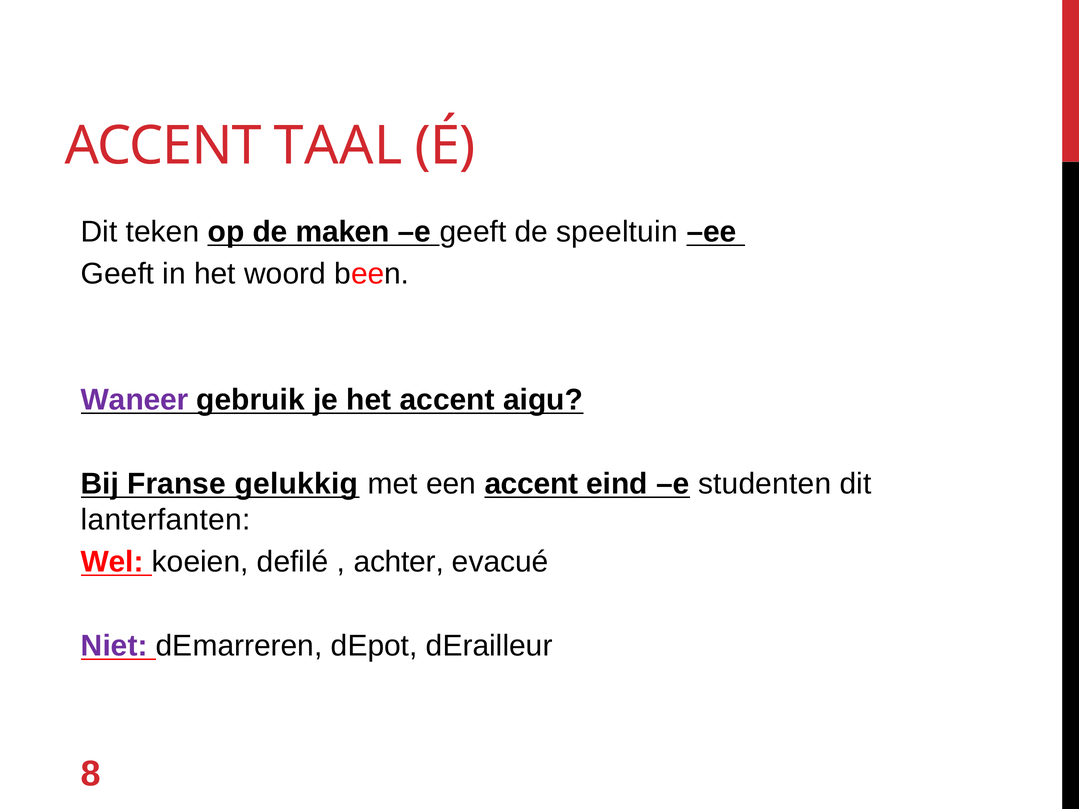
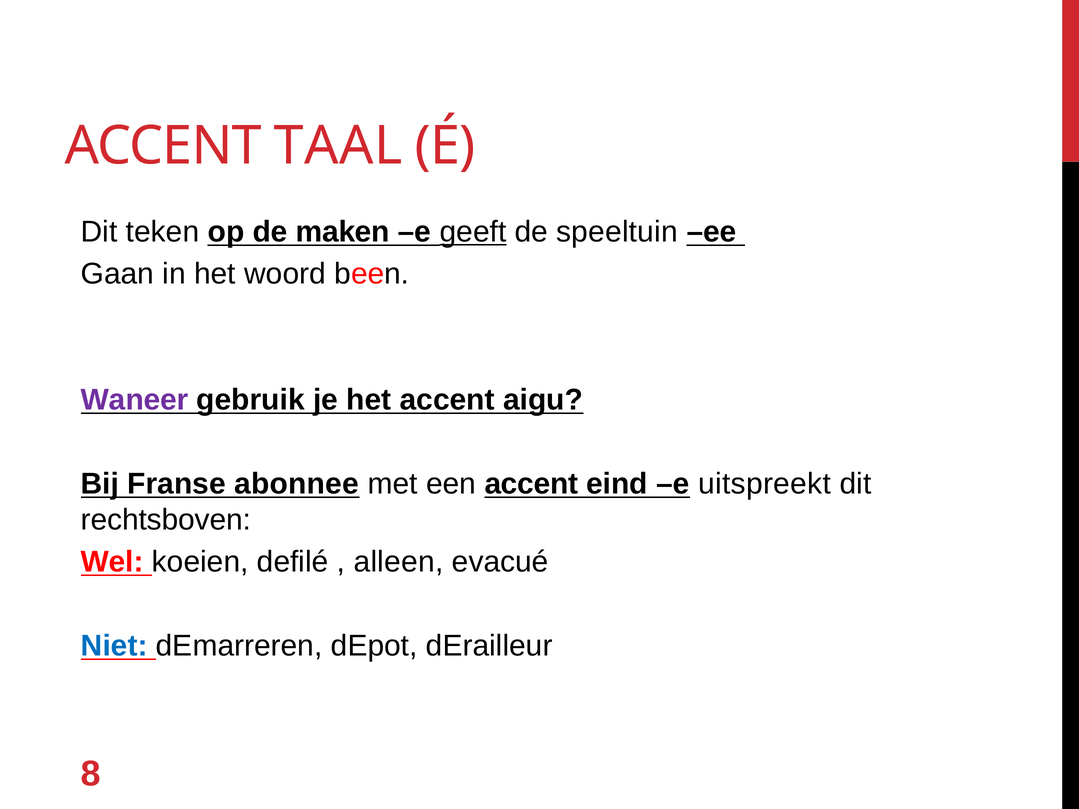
geeft at (473, 232) underline: none -> present
Geeft at (117, 274): Geeft -> Gaan
gelukkig: gelukkig -> abonnee
studenten: studenten -> uitspreekt
lanterfanten: lanterfanten -> rechtsboven
achter: achter -> alleen
Niet colour: purple -> blue
